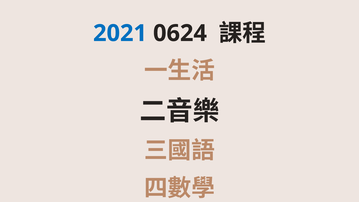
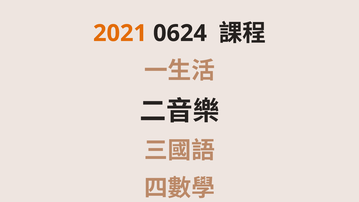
2021 colour: blue -> orange
